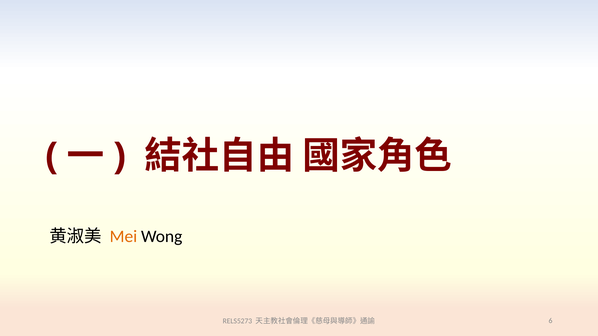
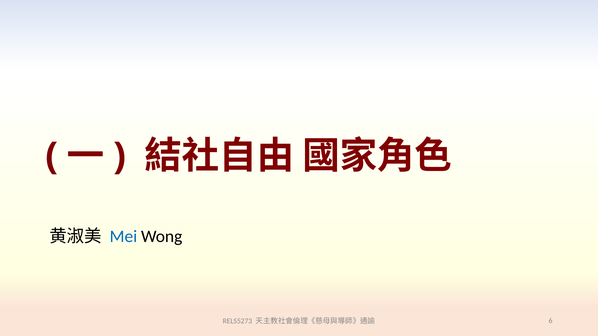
Mei colour: orange -> blue
